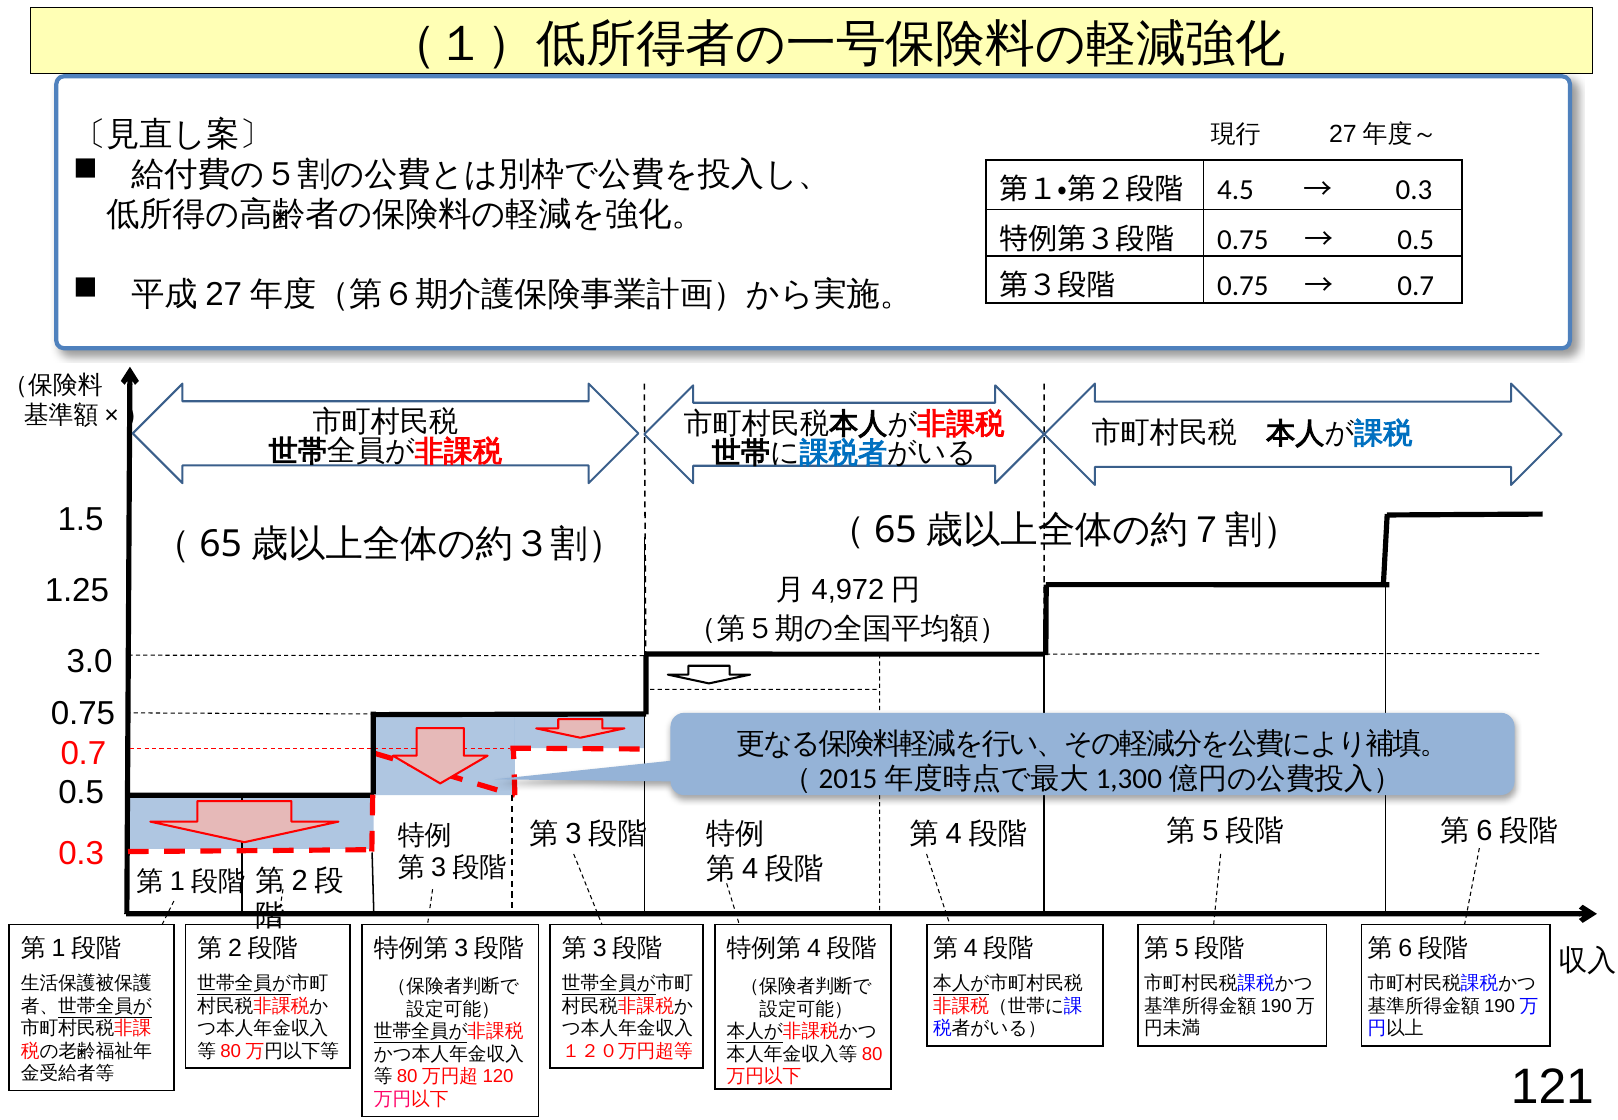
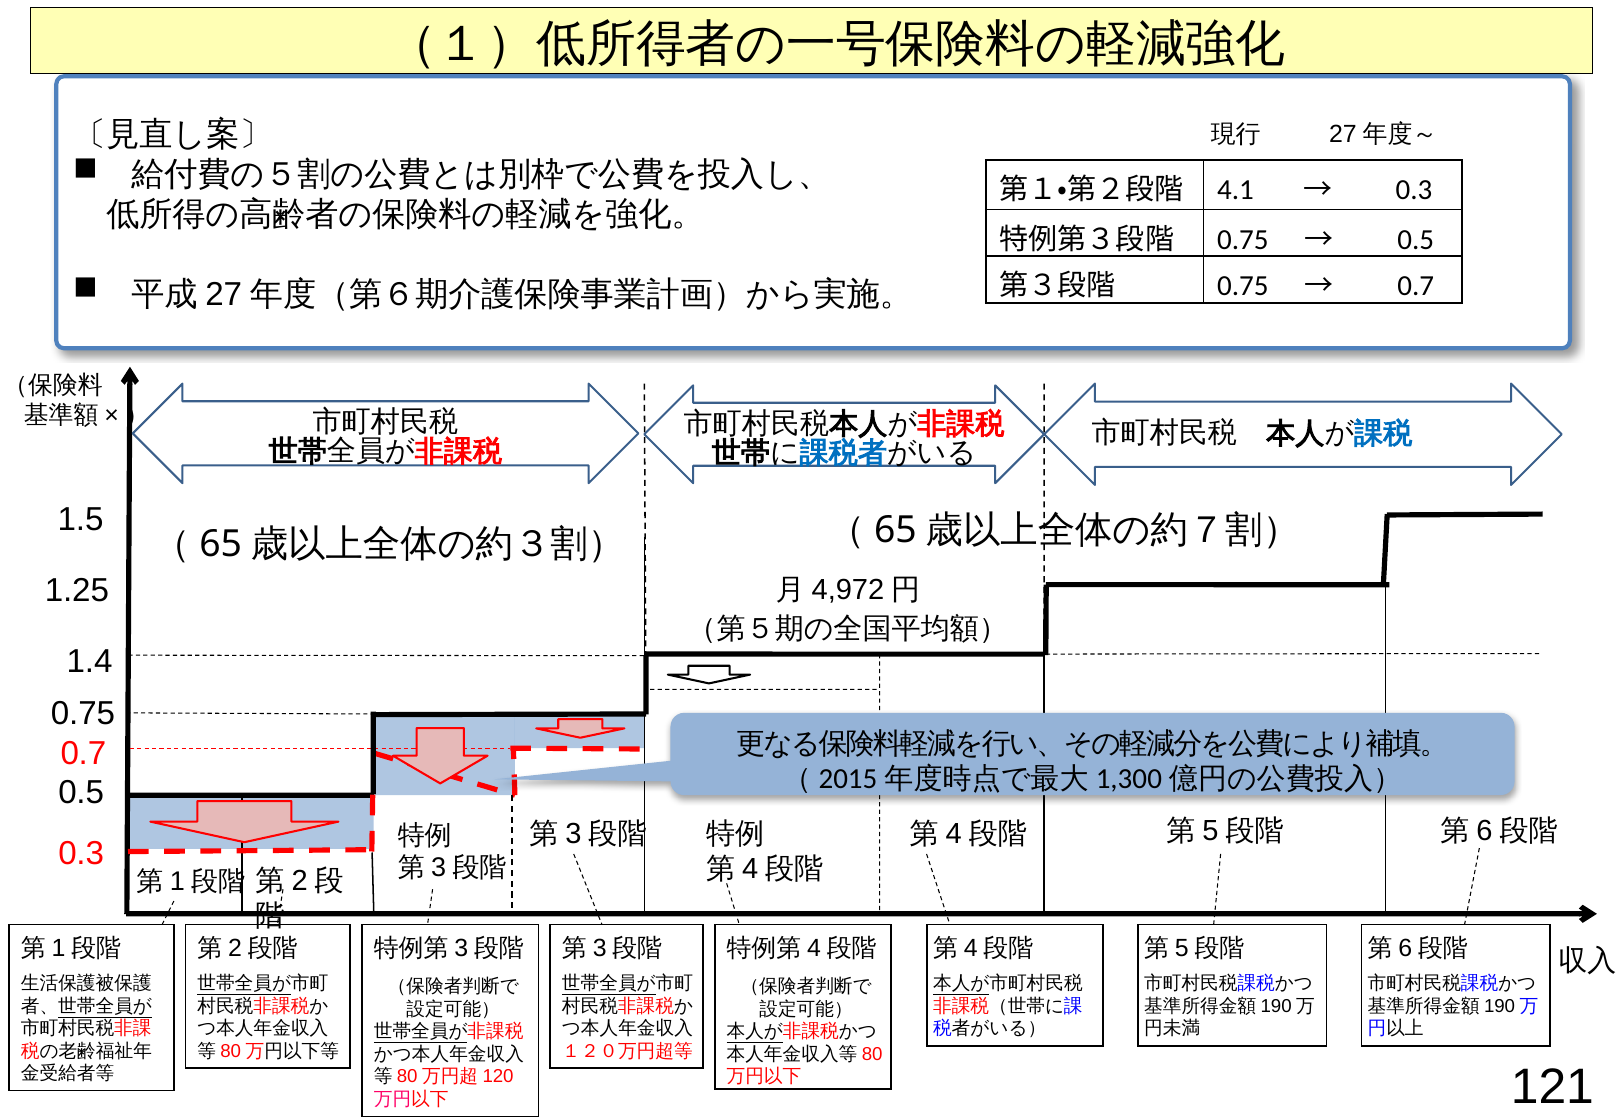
4.5: 4.5 -> 4.1
3.0: 3.0 -> 1.4
